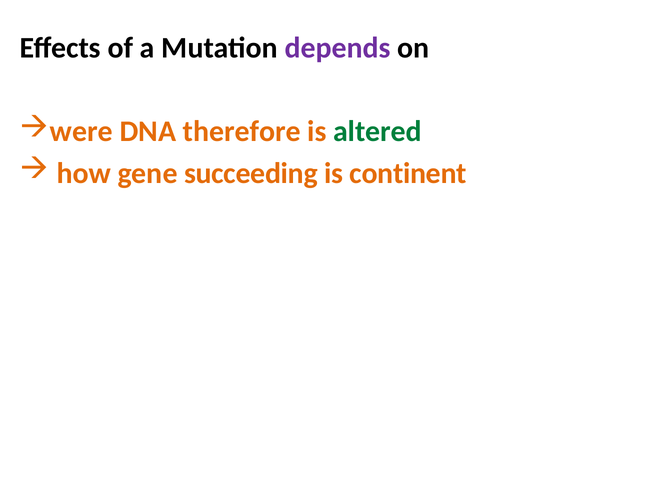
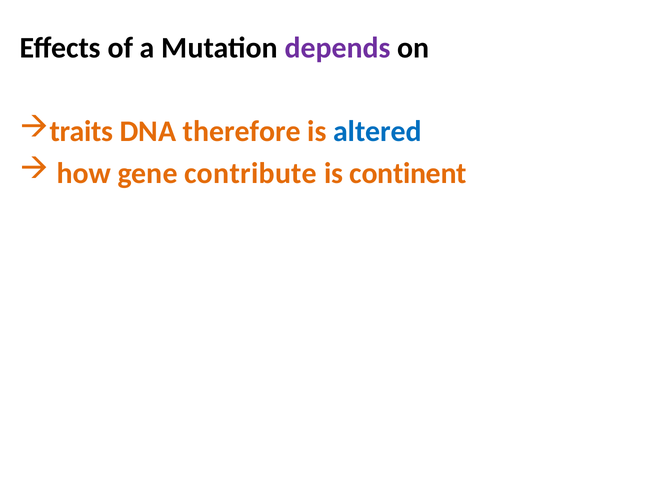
were: were -> traits
altered colour: green -> blue
succeeding: succeeding -> contribute
